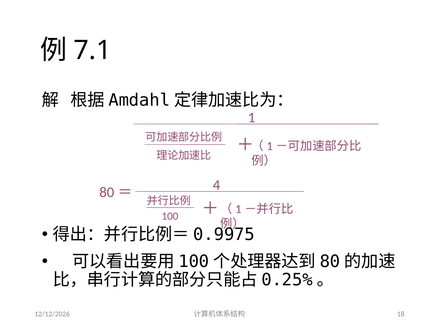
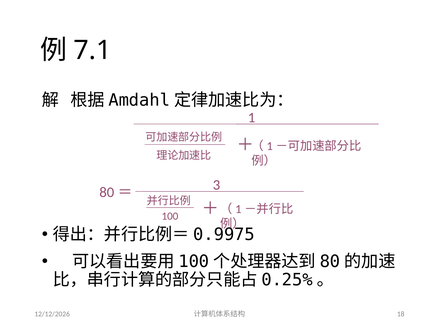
4: 4 -> 3
